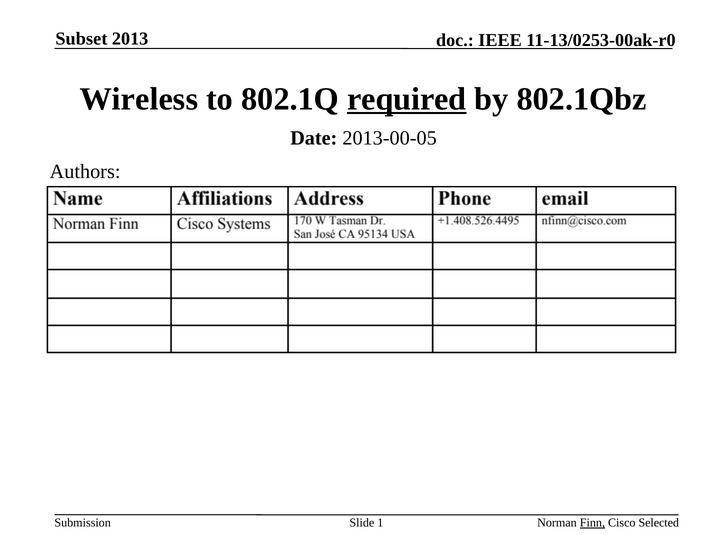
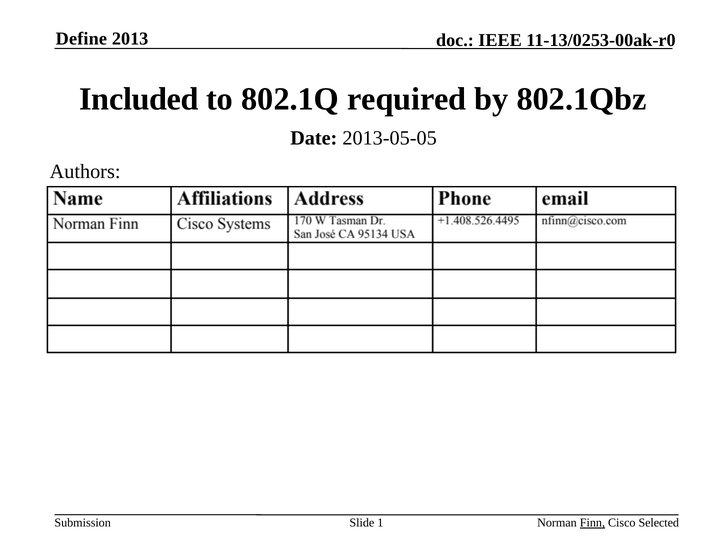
Subset: Subset -> Define
Wireless: Wireless -> Included
required underline: present -> none
2013-00-05: 2013-00-05 -> 2013-05-05
